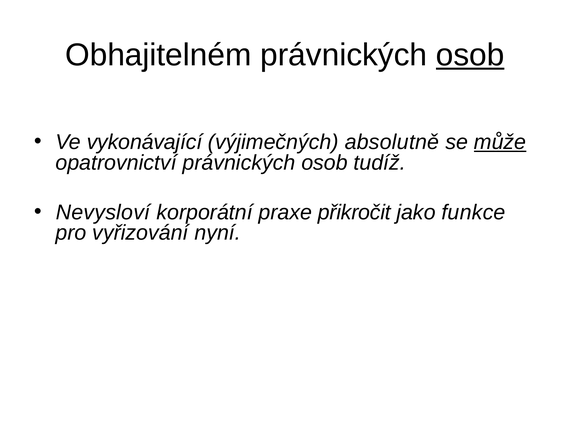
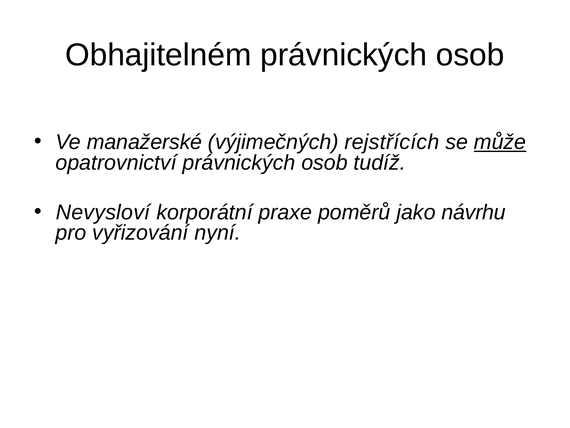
osob at (470, 55) underline: present -> none
vykonávající: vykonávající -> manažerské
absolutně: absolutně -> rejstřících
přikročit: přikročit -> poměrů
funkce: funkce -> návrhu
